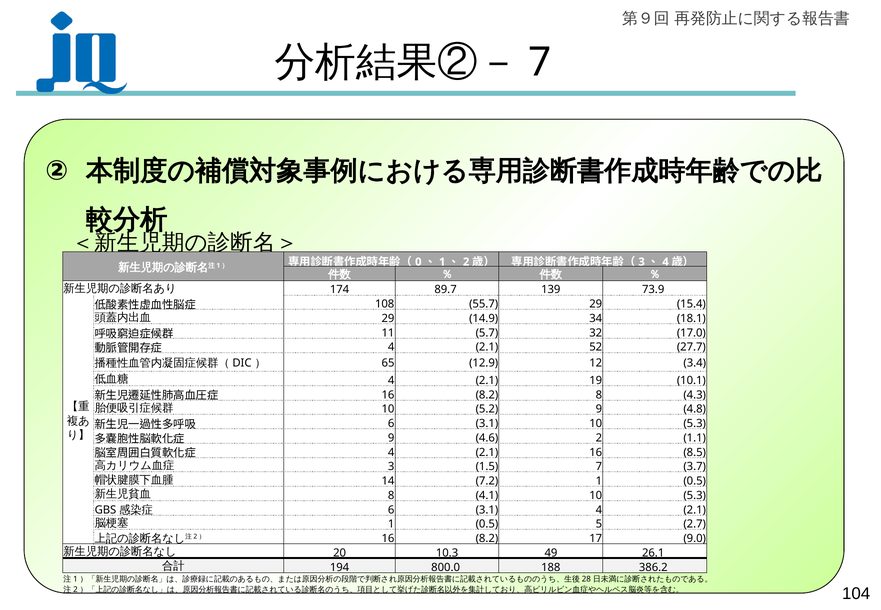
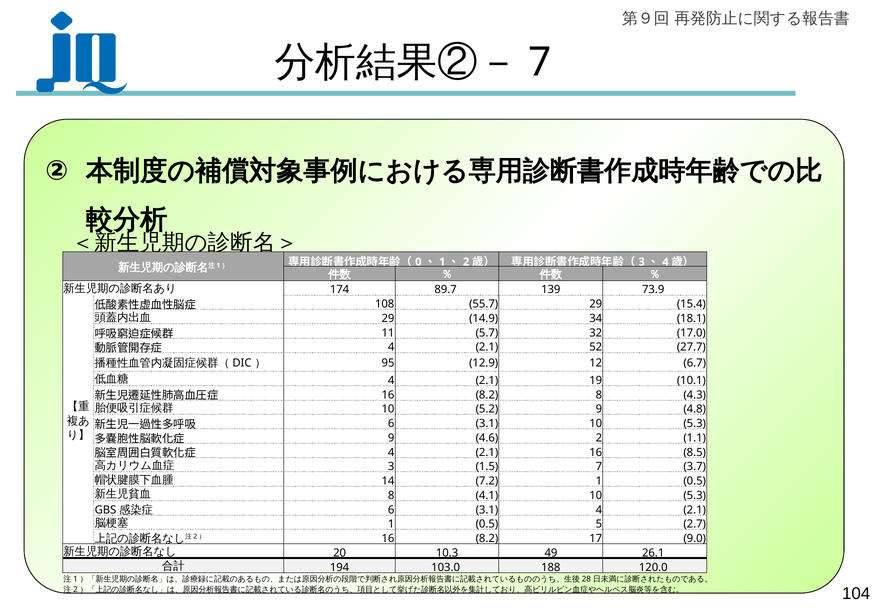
65: 65 -> 95
3.4: 3.4 -> 6.7
800.0: 800.0 -> 103.0
386.2: 386.2 -> 120.0
